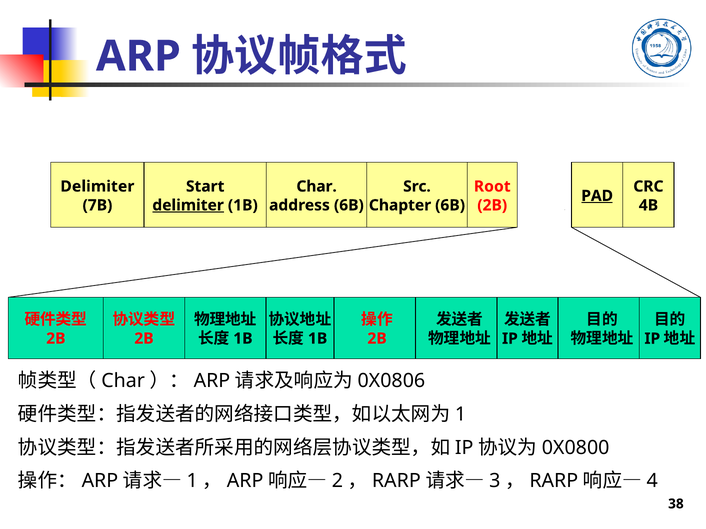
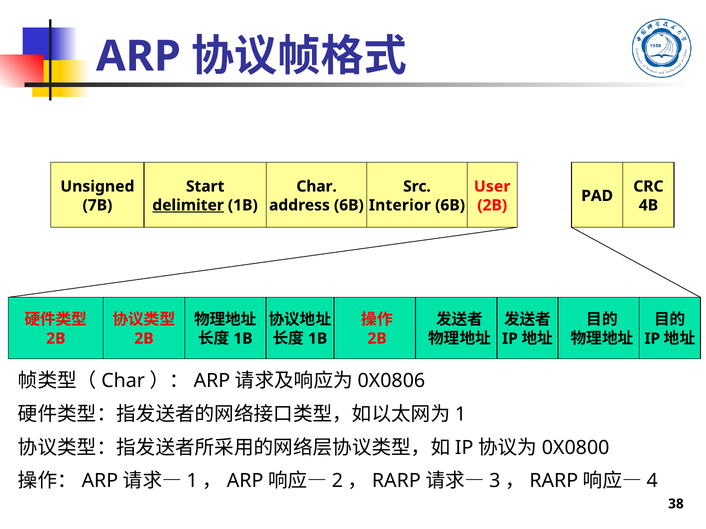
Delimiter at (97, 187): Delimiter -> Unsigned
Root: Root -> User
PAD underline: present -> none
Chapter: Chapter -> Interior
